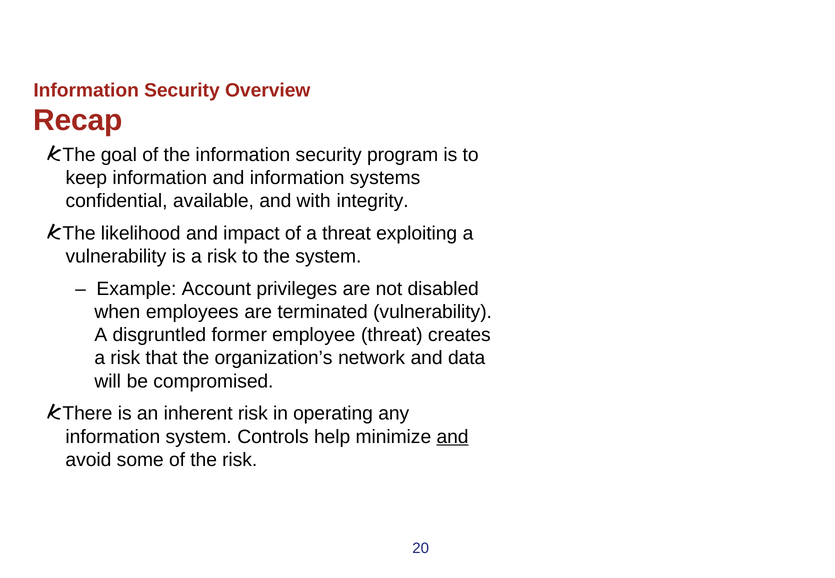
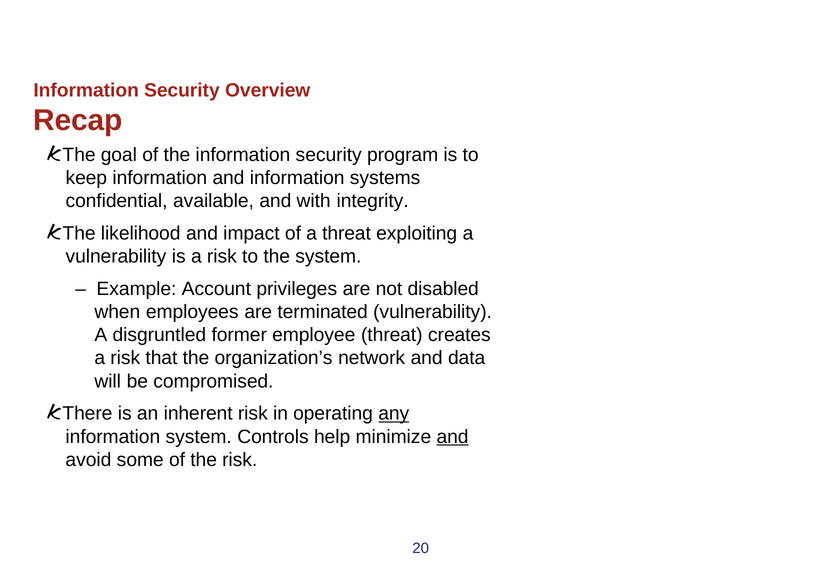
any underline: none -> present
